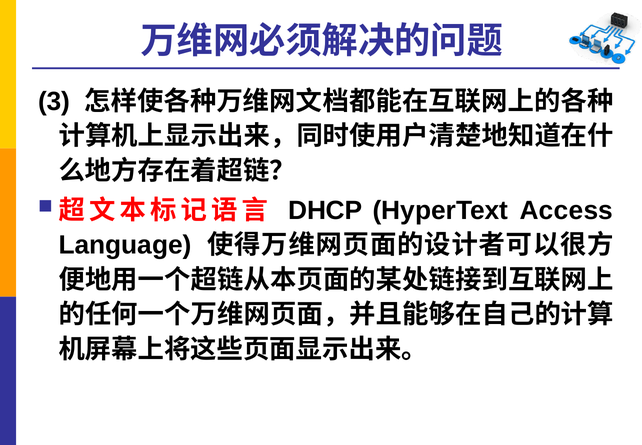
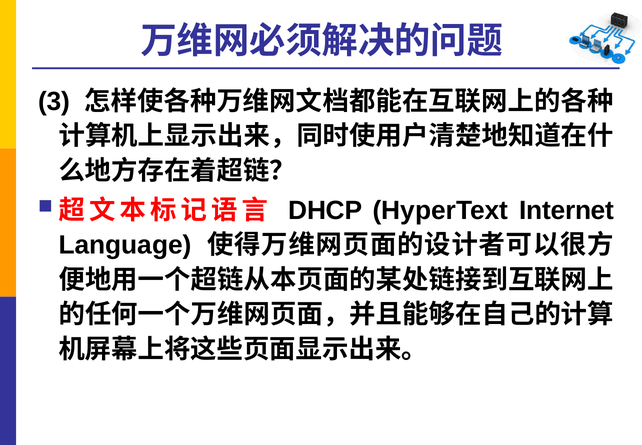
Access: Access -> Internet
